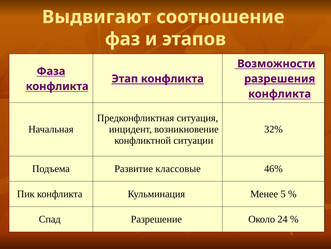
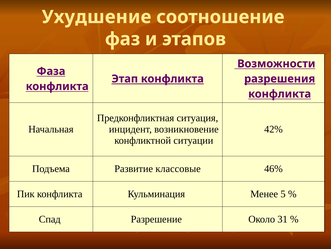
Выдвигают: Выдвигают -> Ухудшение
32%: 32% -> 42%
24: 24 -> 31
